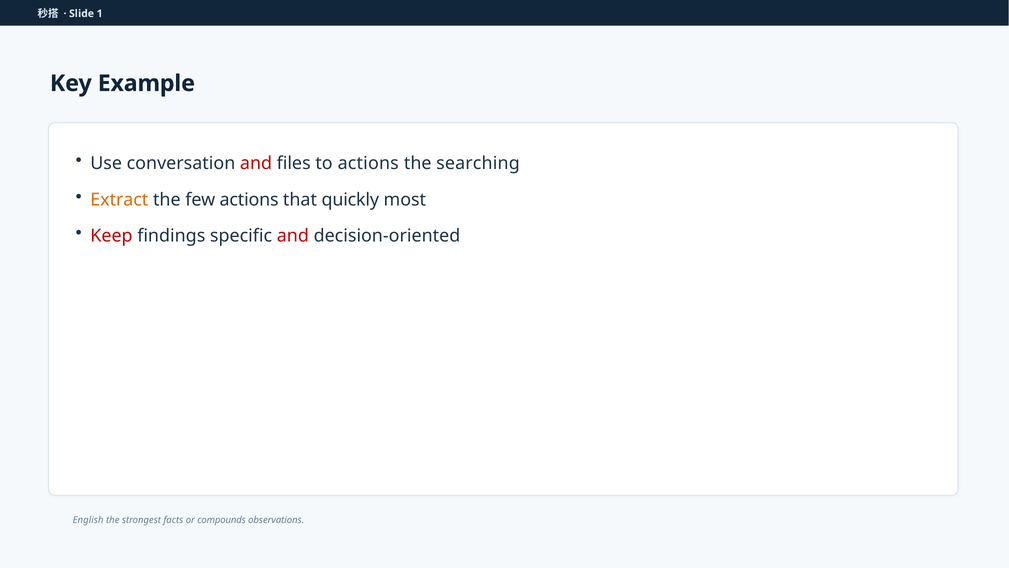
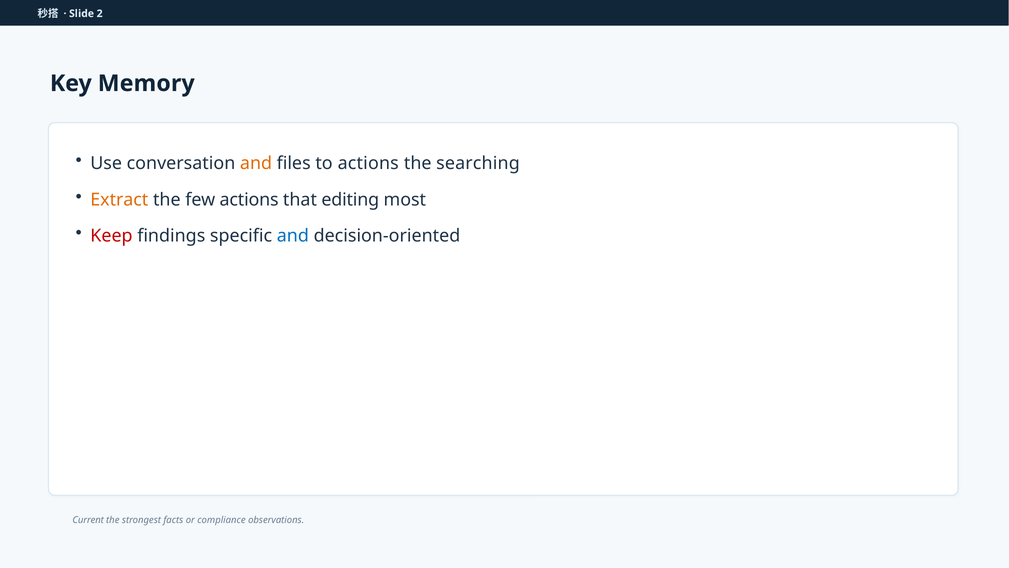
1: 1 -> 2
Example: Example -> Memory
and at (256, 163) colour: red -> orange
quickly: quickly -> editing
and at (293, 236) colour: red -> blue
English: English -> Current
compounds: compounds -> compliance
